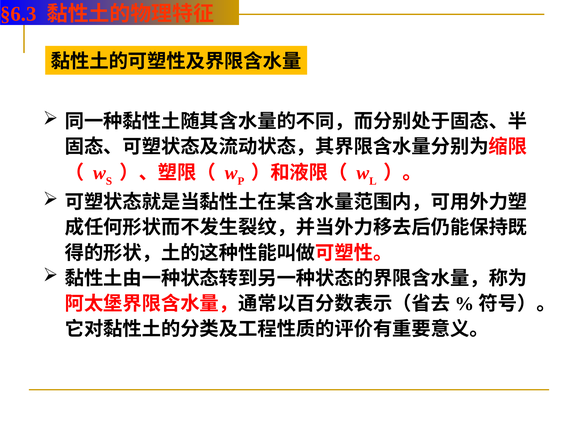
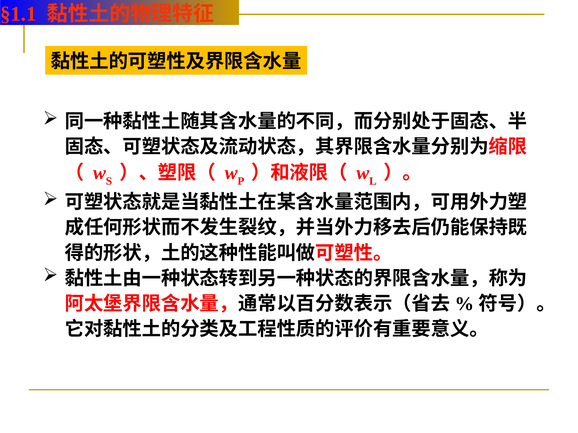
§6.3: §6.3 -> §1.1
